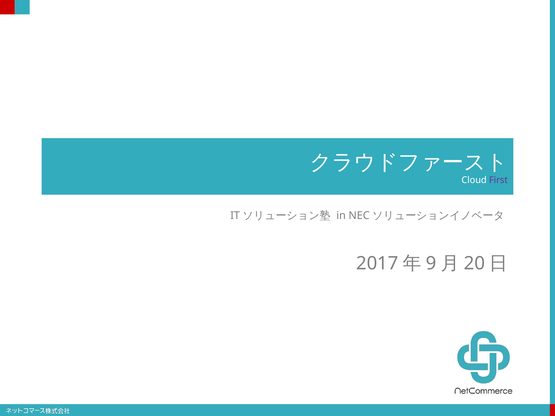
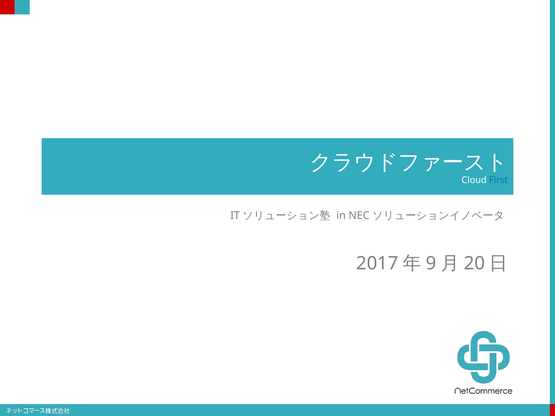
First colour: purple -> blue
